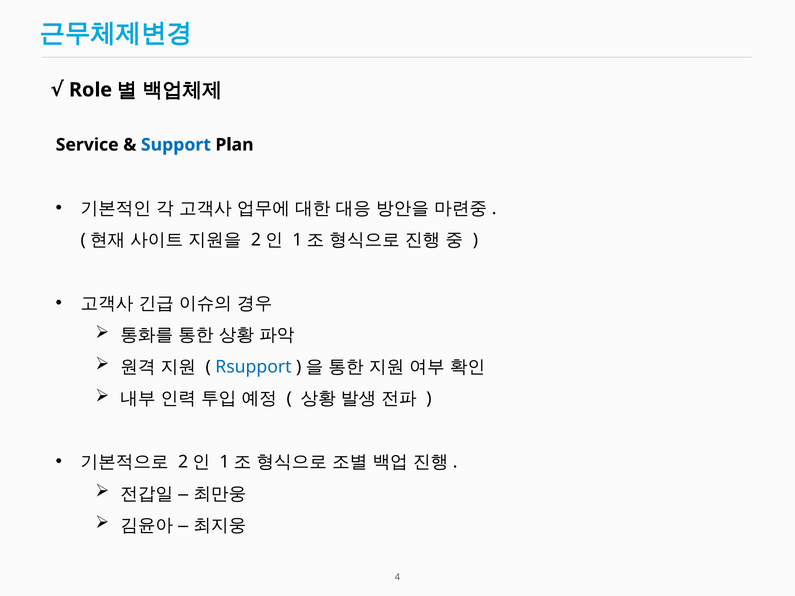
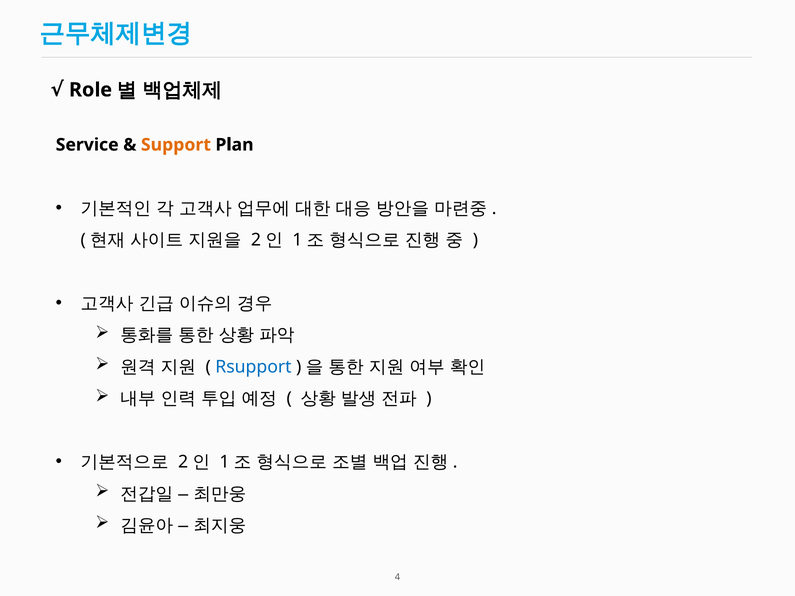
Support colour: blue -> orange
